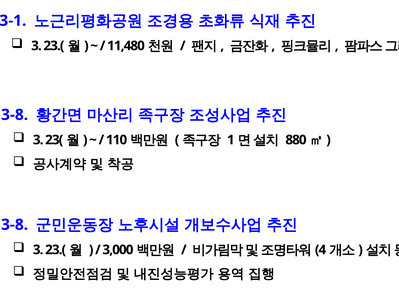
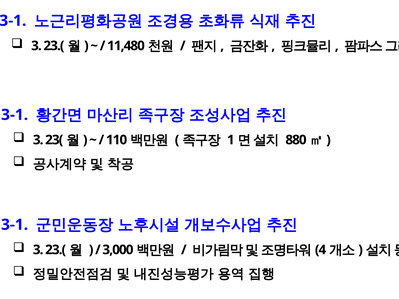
3-8 at (15, 115): 3-8 -> 3-1
3-8 at (15, 225): 3-8 -> 3-1
